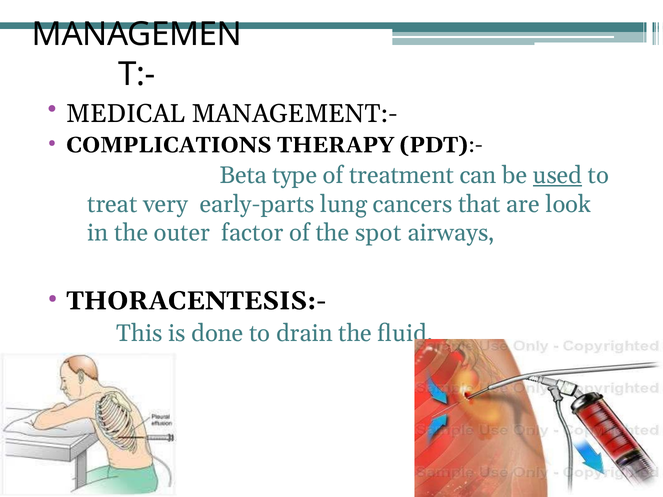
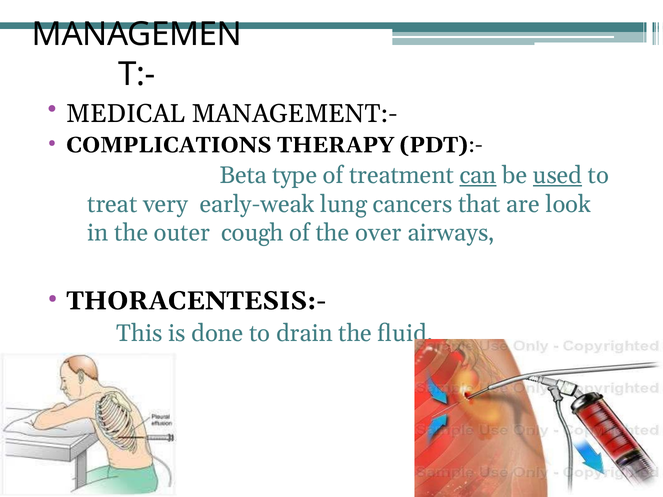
can underline: none -> present
early-parts: early-parts -> early-weak
factor: factor -> cough
spot: spot -> over
